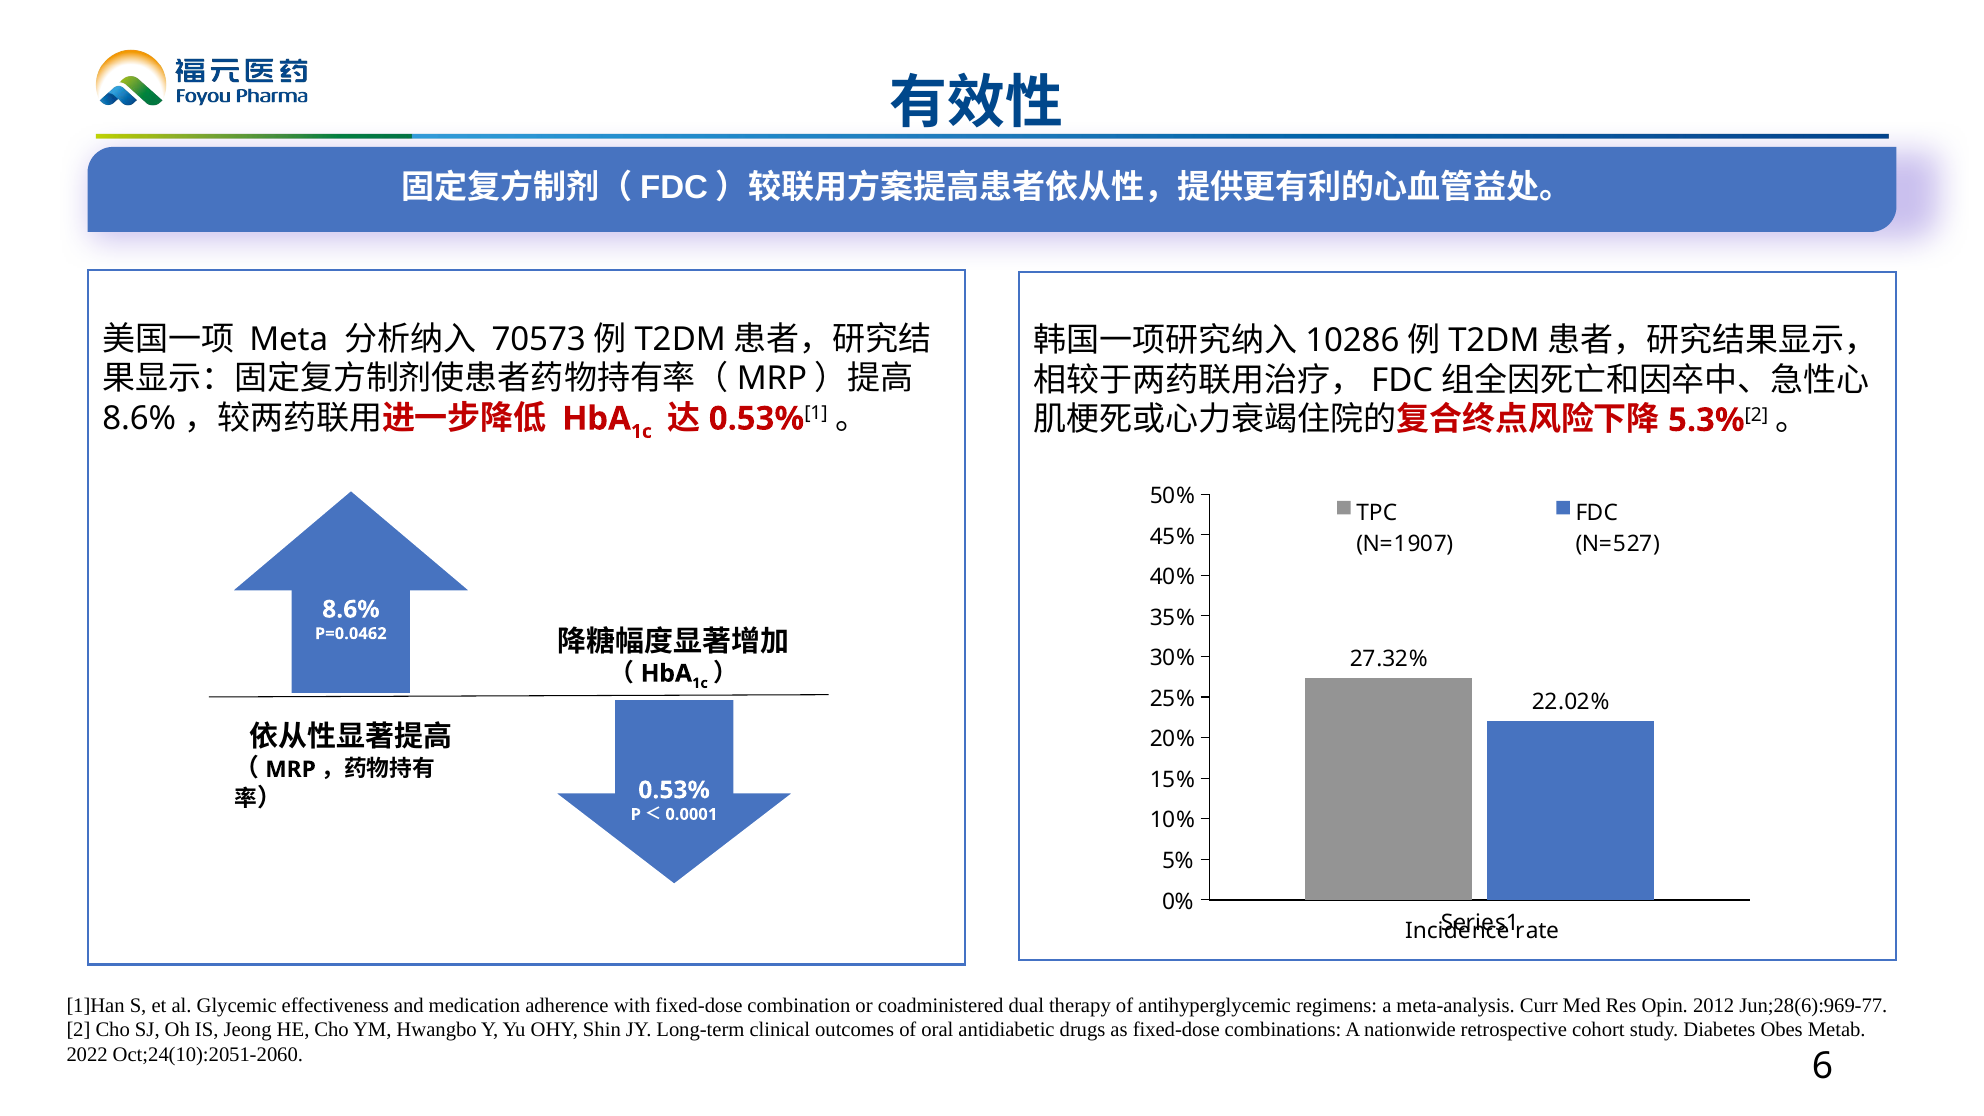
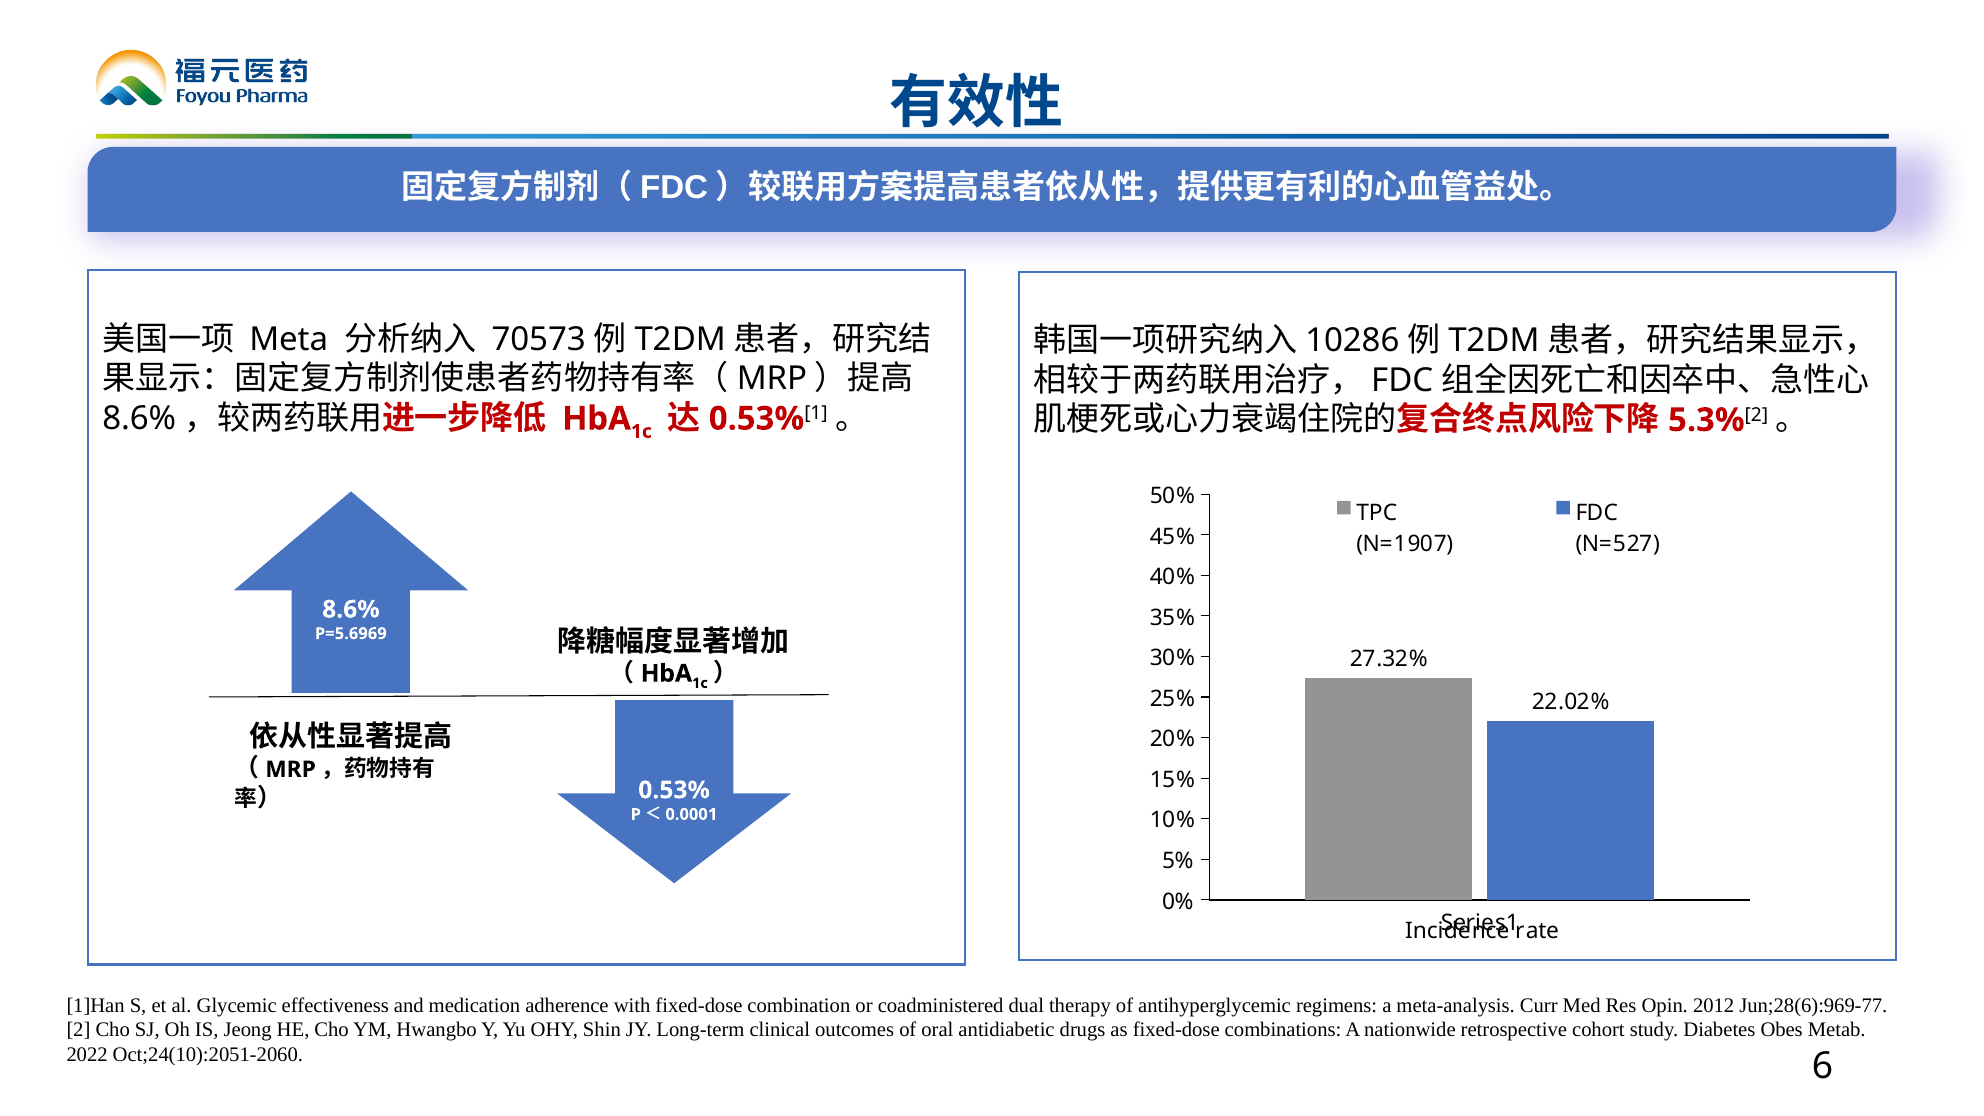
P=0.0462: P=0.0462 -> P=5.6969
